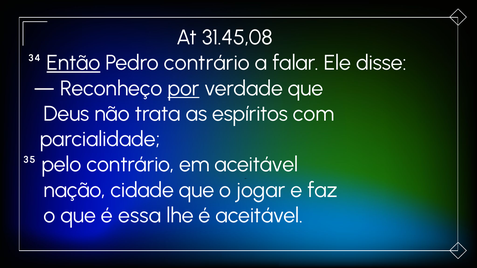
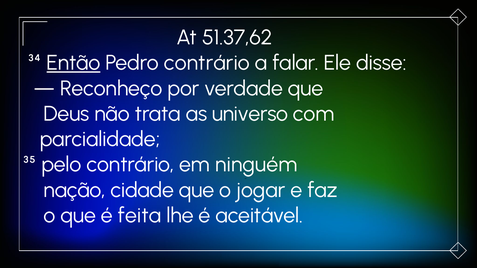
31.45,08: 31.45,08 -> 51.37,62
por underline: present -> none
espíritos: espíritos -> universo
em aceitável: aceitável -> ninguém
essa: essa -> feita
